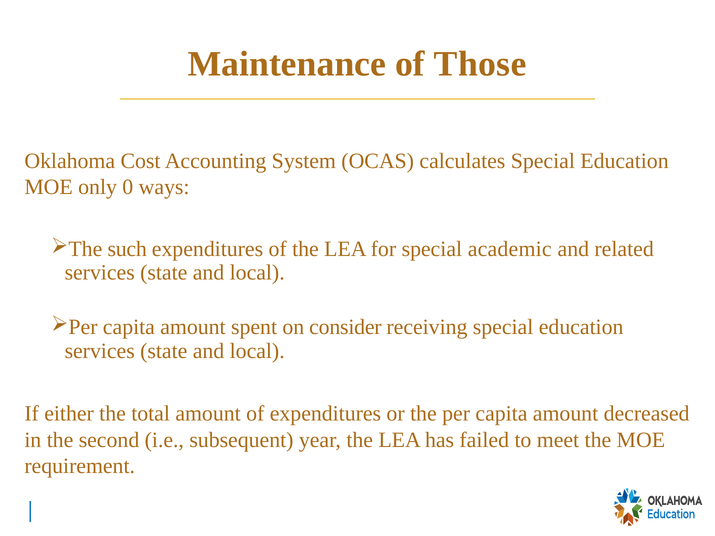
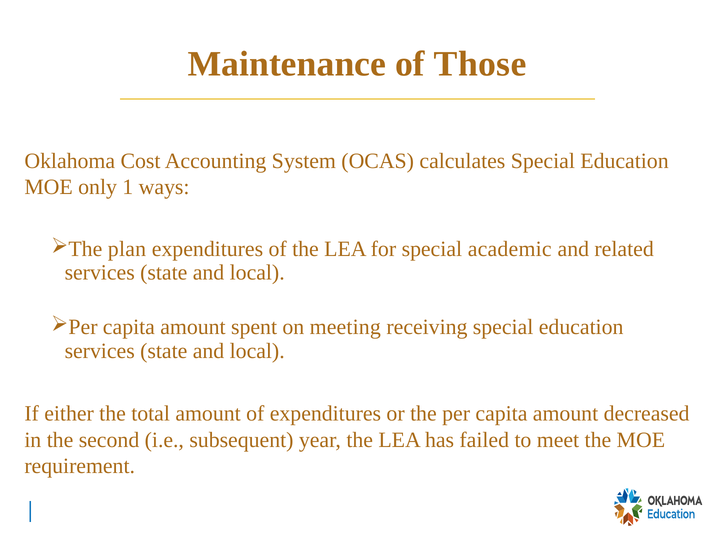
0: 0 -> 1
such: such -> plan
consider: consider -> meeting
